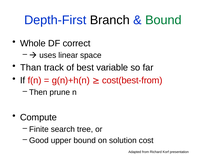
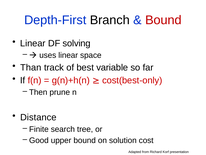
Bound at (163, 20) colour: green -> red
Whole at (33, 43): Whole -> Linear
correct: correct -> solving
cost(best-from: cost(best-from -> cost(best-only
Compute: Compute -> Distance
